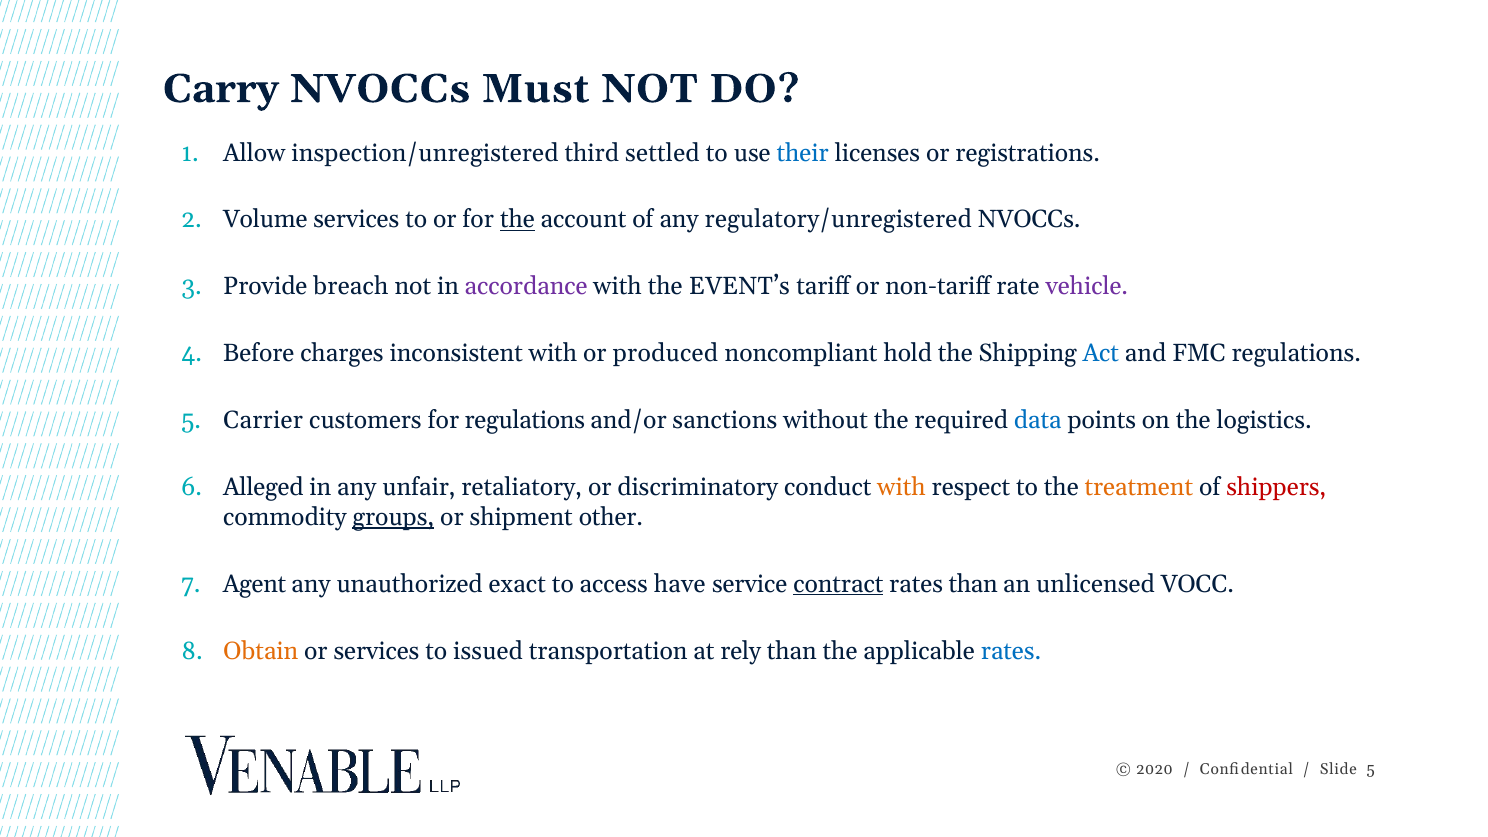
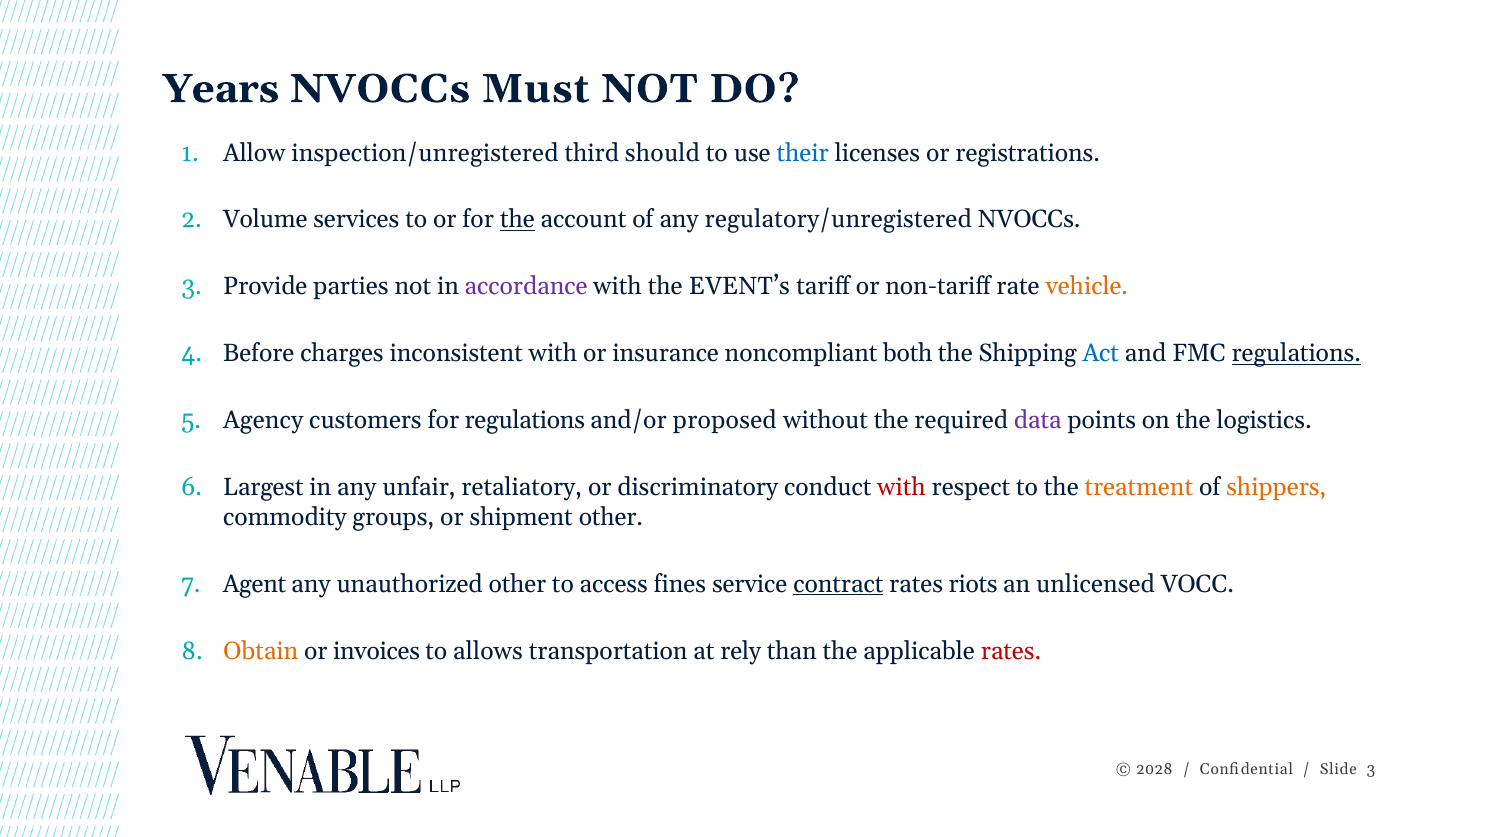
Carry: Carry -> Years
settled: settled -> should
breach: breach -> parties
vehicle colour: purple -> orange
produced: produced -> insurance
hold: hold -> both
regulations at (1296, 354) underline: none -> present
Carrier: Carrier -> Agency
sanctions: sanctions -> proposed
data colour: blue -> purple
Alleged: Alleged -> Largest
with at (902, 487) colour: orange -> red
shippers colour: red -> orange
groups underline: present -> none
unauthorized exact: exact -> other
have: have -> fines
rates than: than -> riots
or services: services -> invoices
issued: issued -> allows
rates at (1011, 651) colour: blue -> red
2020: 2020 -> 2028
Slide 5: 5 -> 3
